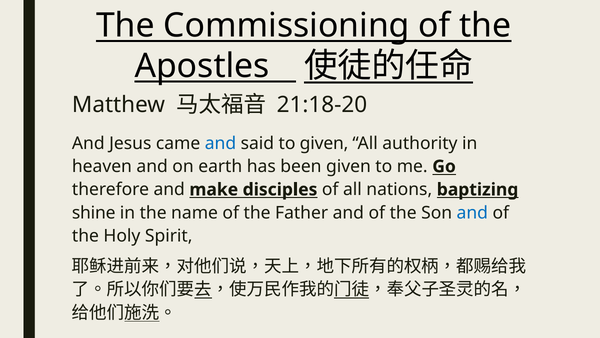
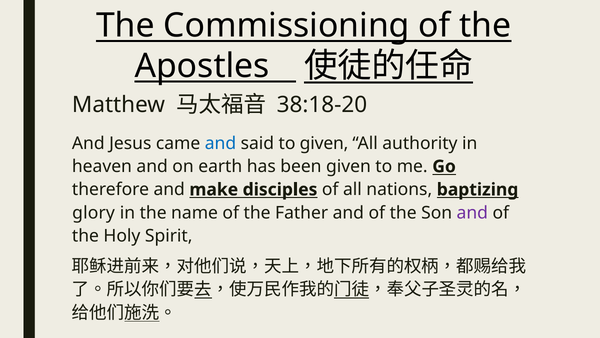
21:18-20: 21:18-20 -> 38:18-20
shine: shine -> glory
and at (472, 212) colour: blue -> purple
